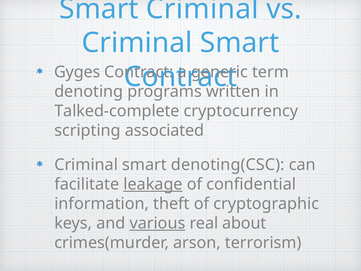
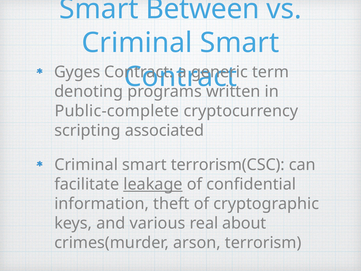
Smart Criminal: Criminal -> Between
Talked-complete: Talked-complete -> Public-complete
denoting(CSC: denoting(CSC -> terrorism(CSC
various underline: present -> none
